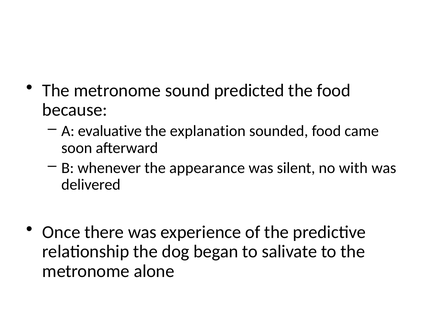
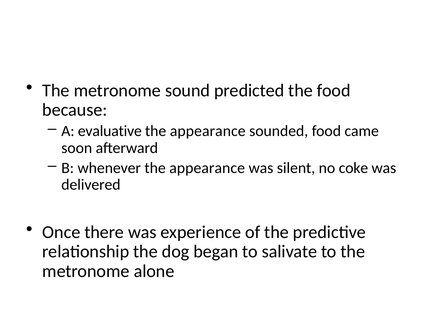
explanation at (208, 131): explanation -> appearance
with: with -> coke
